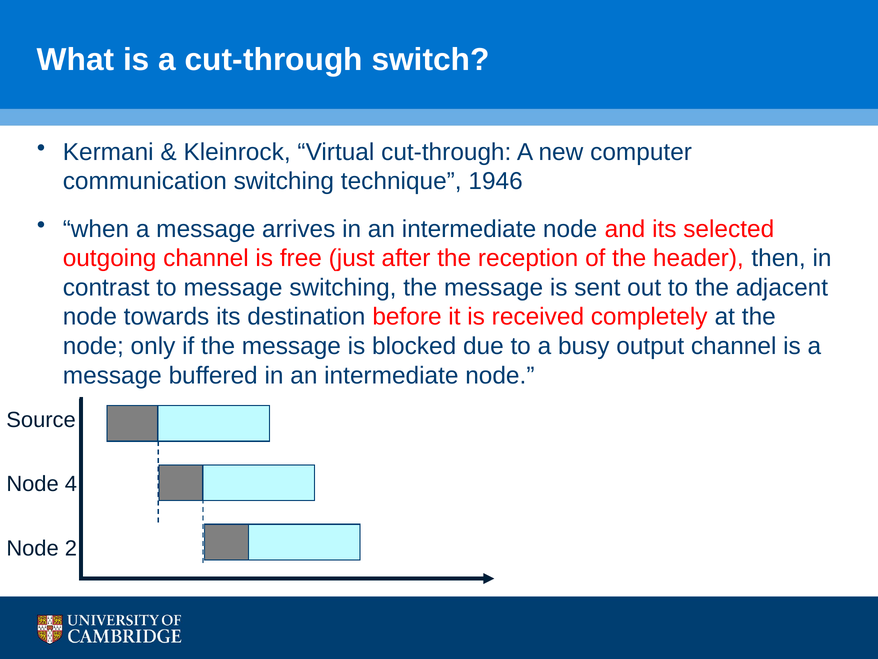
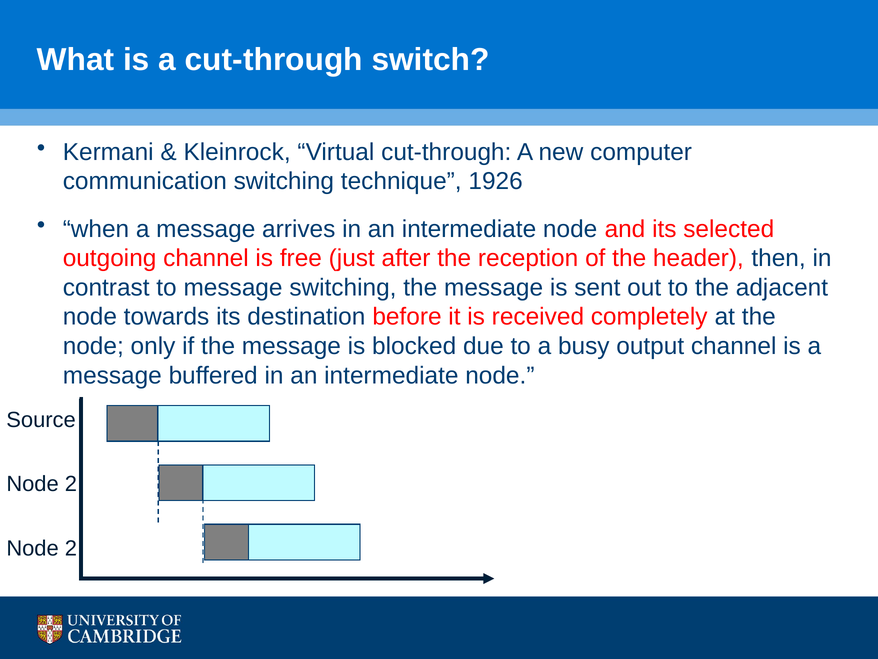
1946: 1946 -> 1926
4 at (71, 484): 4 -> 2
